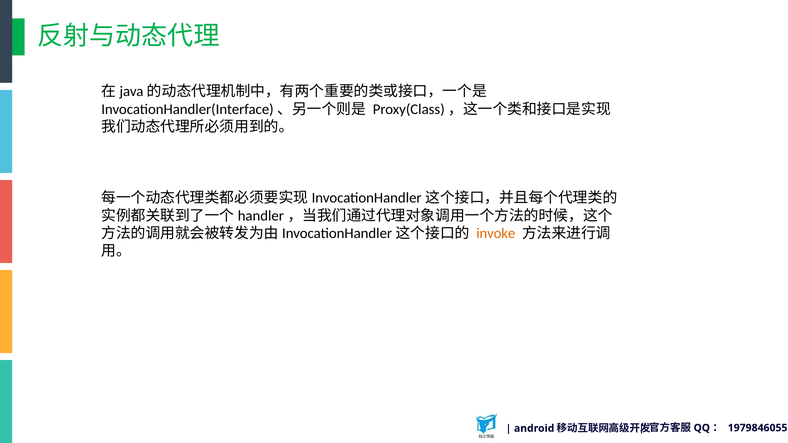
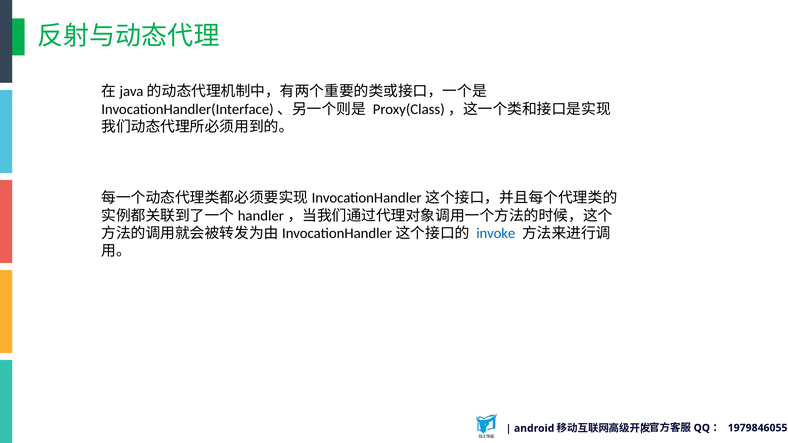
invoke colour: orange -> blue
